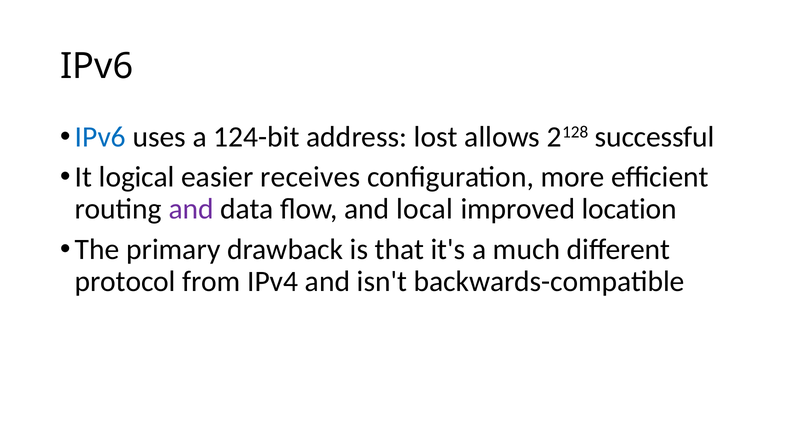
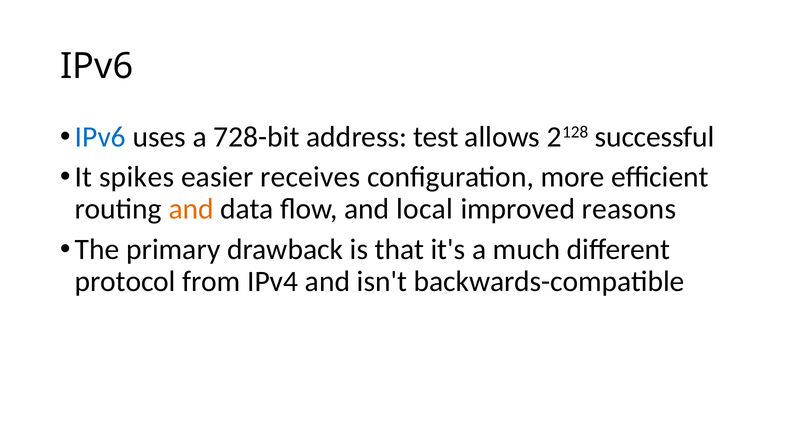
124-bit: 124-bit -> 728-bit
lost: lost -> test
logical: logical -> spikes
and at (191, 209) colour: purple -> orange
location: location -> reasons
